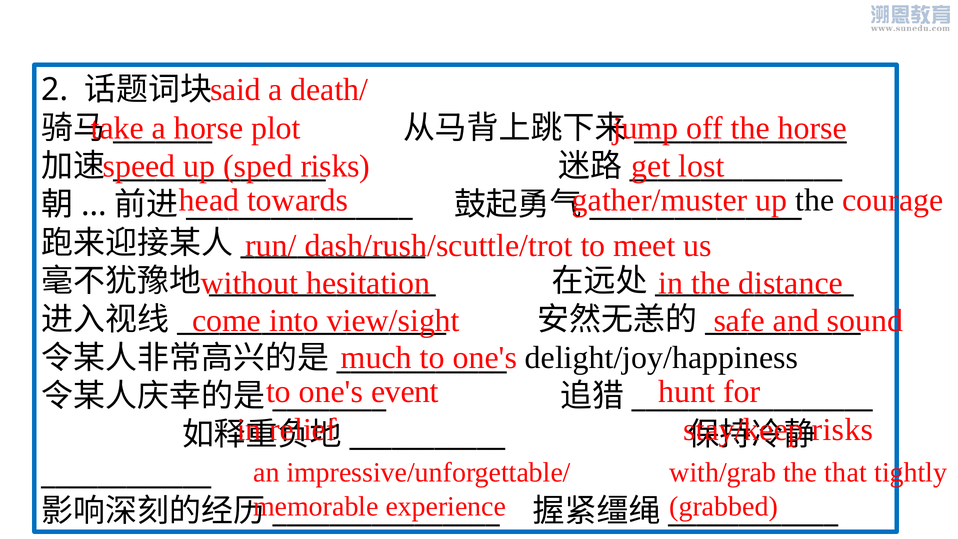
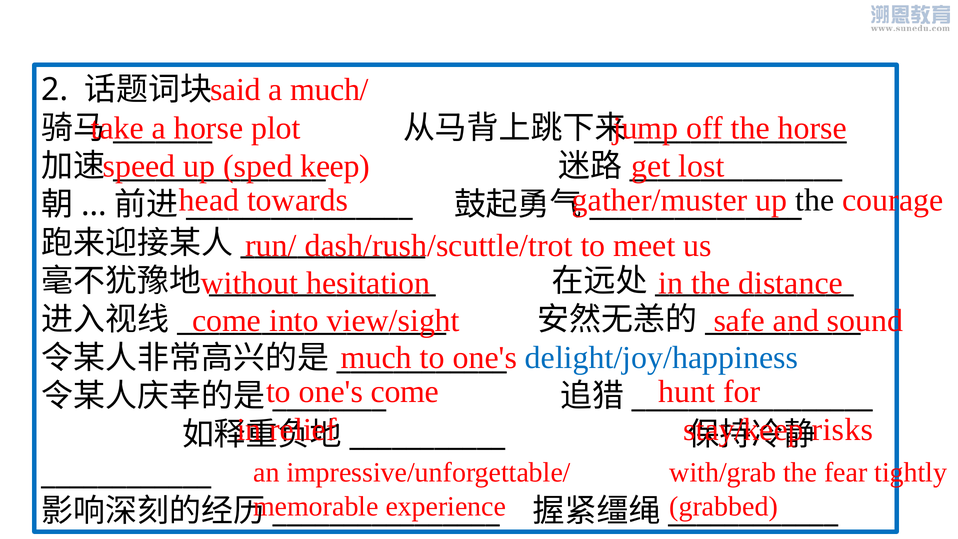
death/: death/ -> much/
risks at (335, 166): risks -> keep
delight/joy/happiness colour: black -> blue
event at (405, 392): event -> come
that: that -> fear
